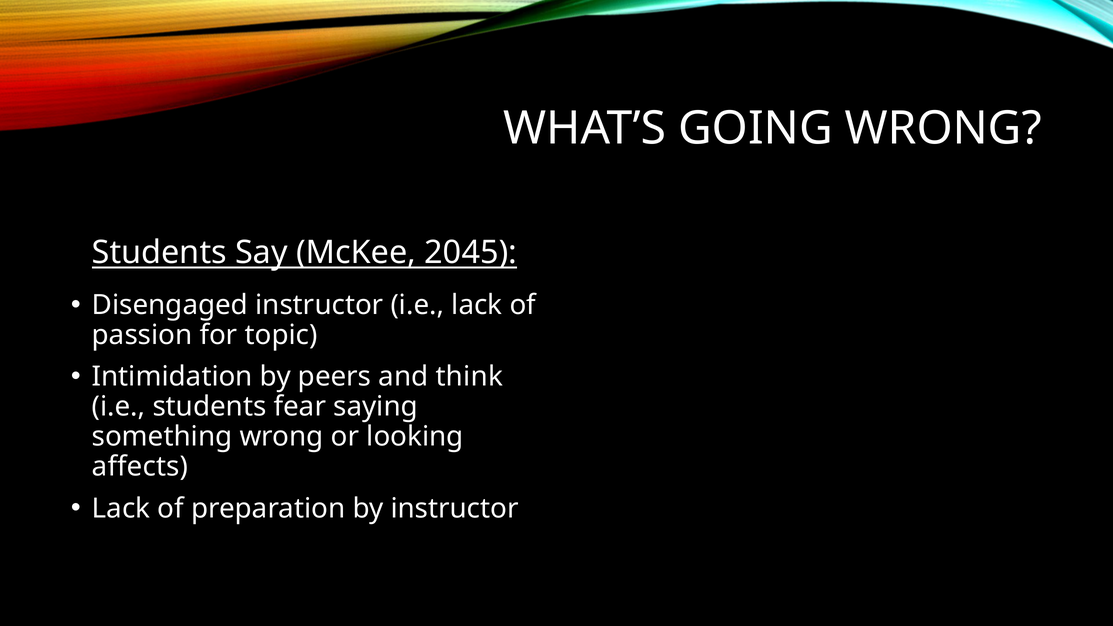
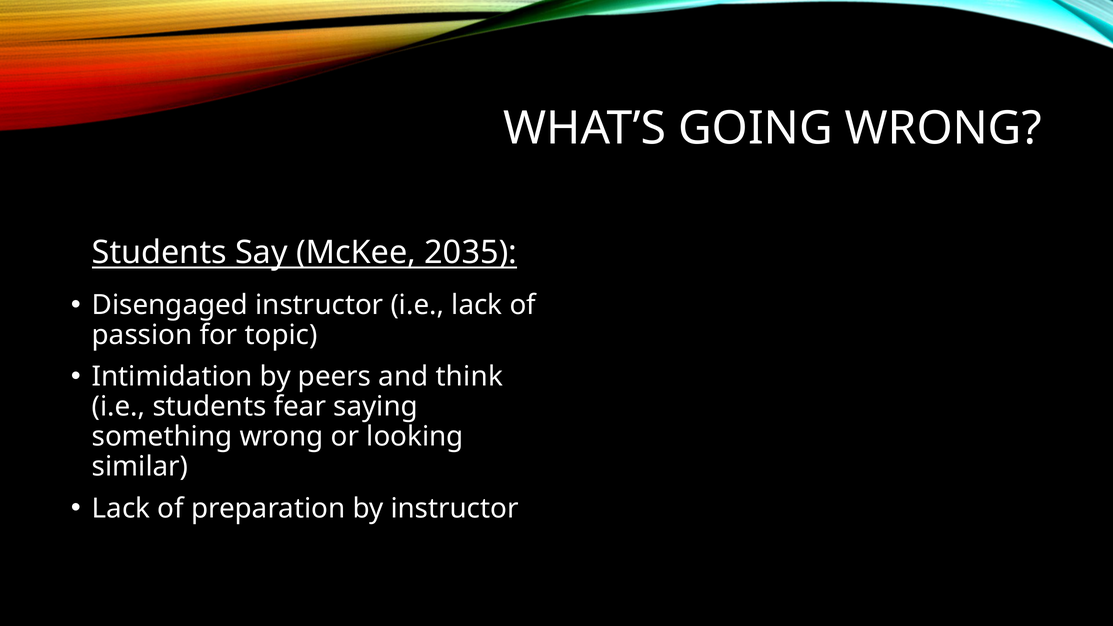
2045: 2045 -> 2035
affects: affects -> similar
